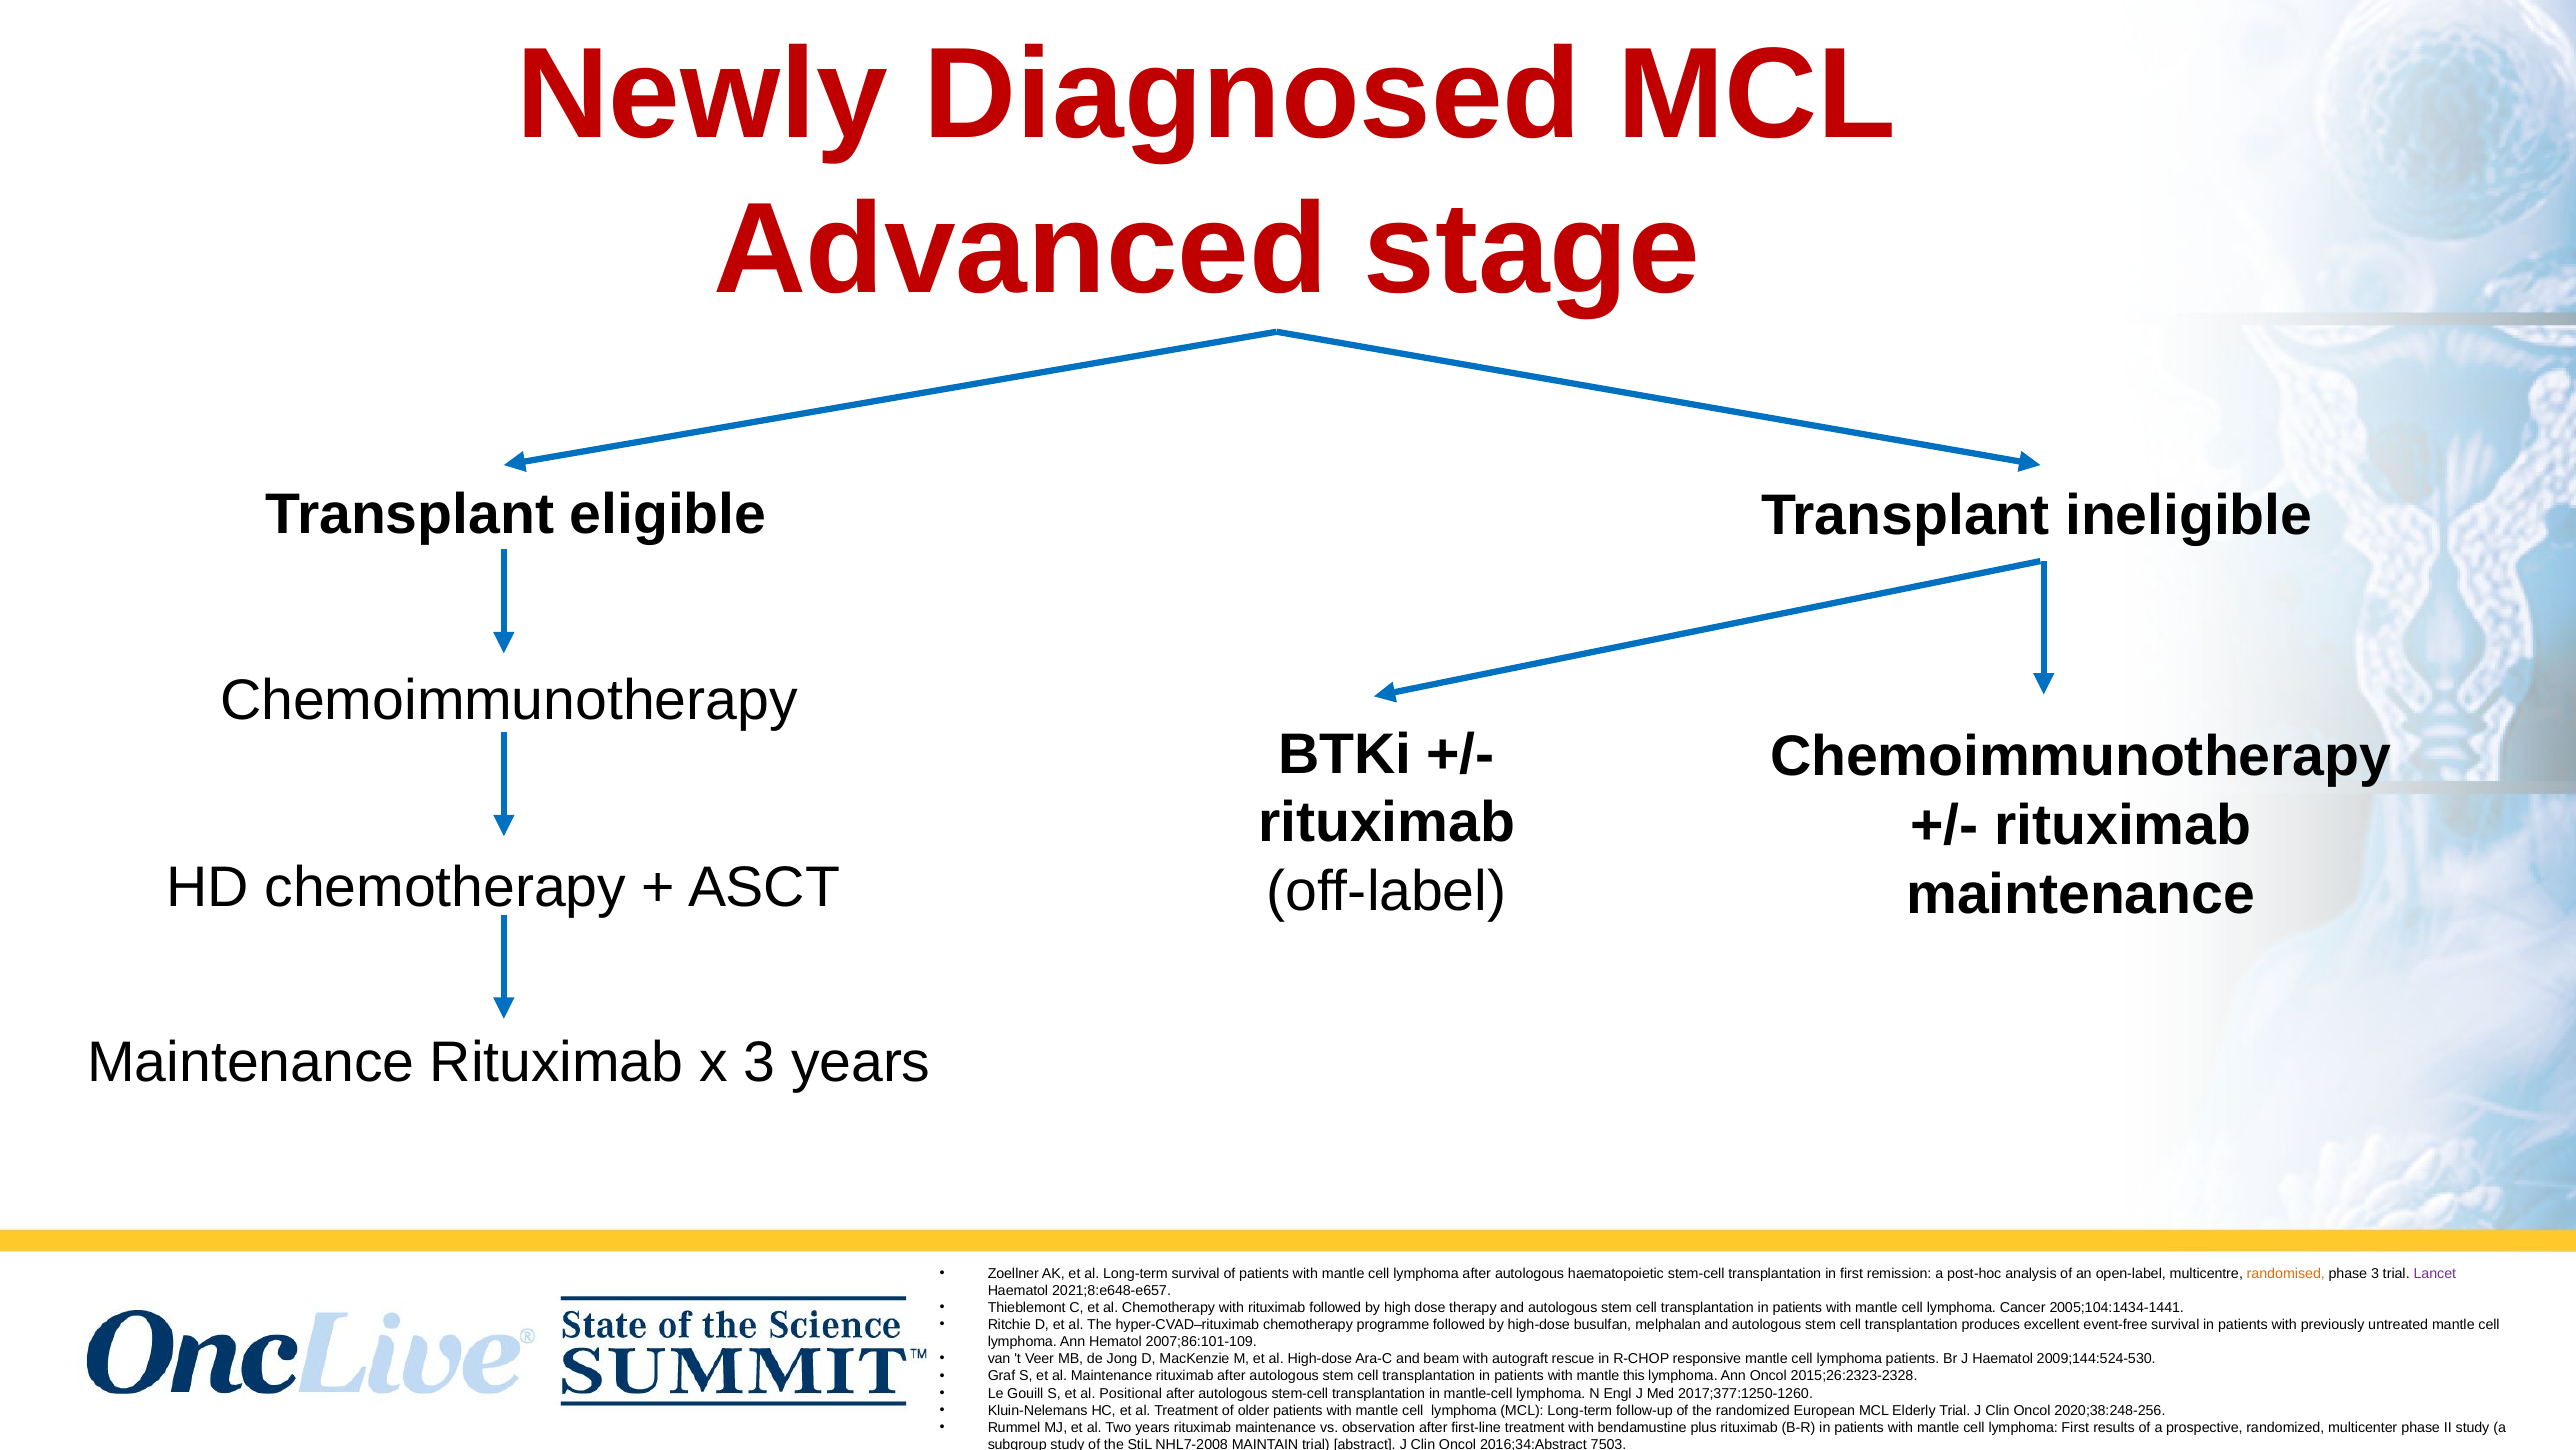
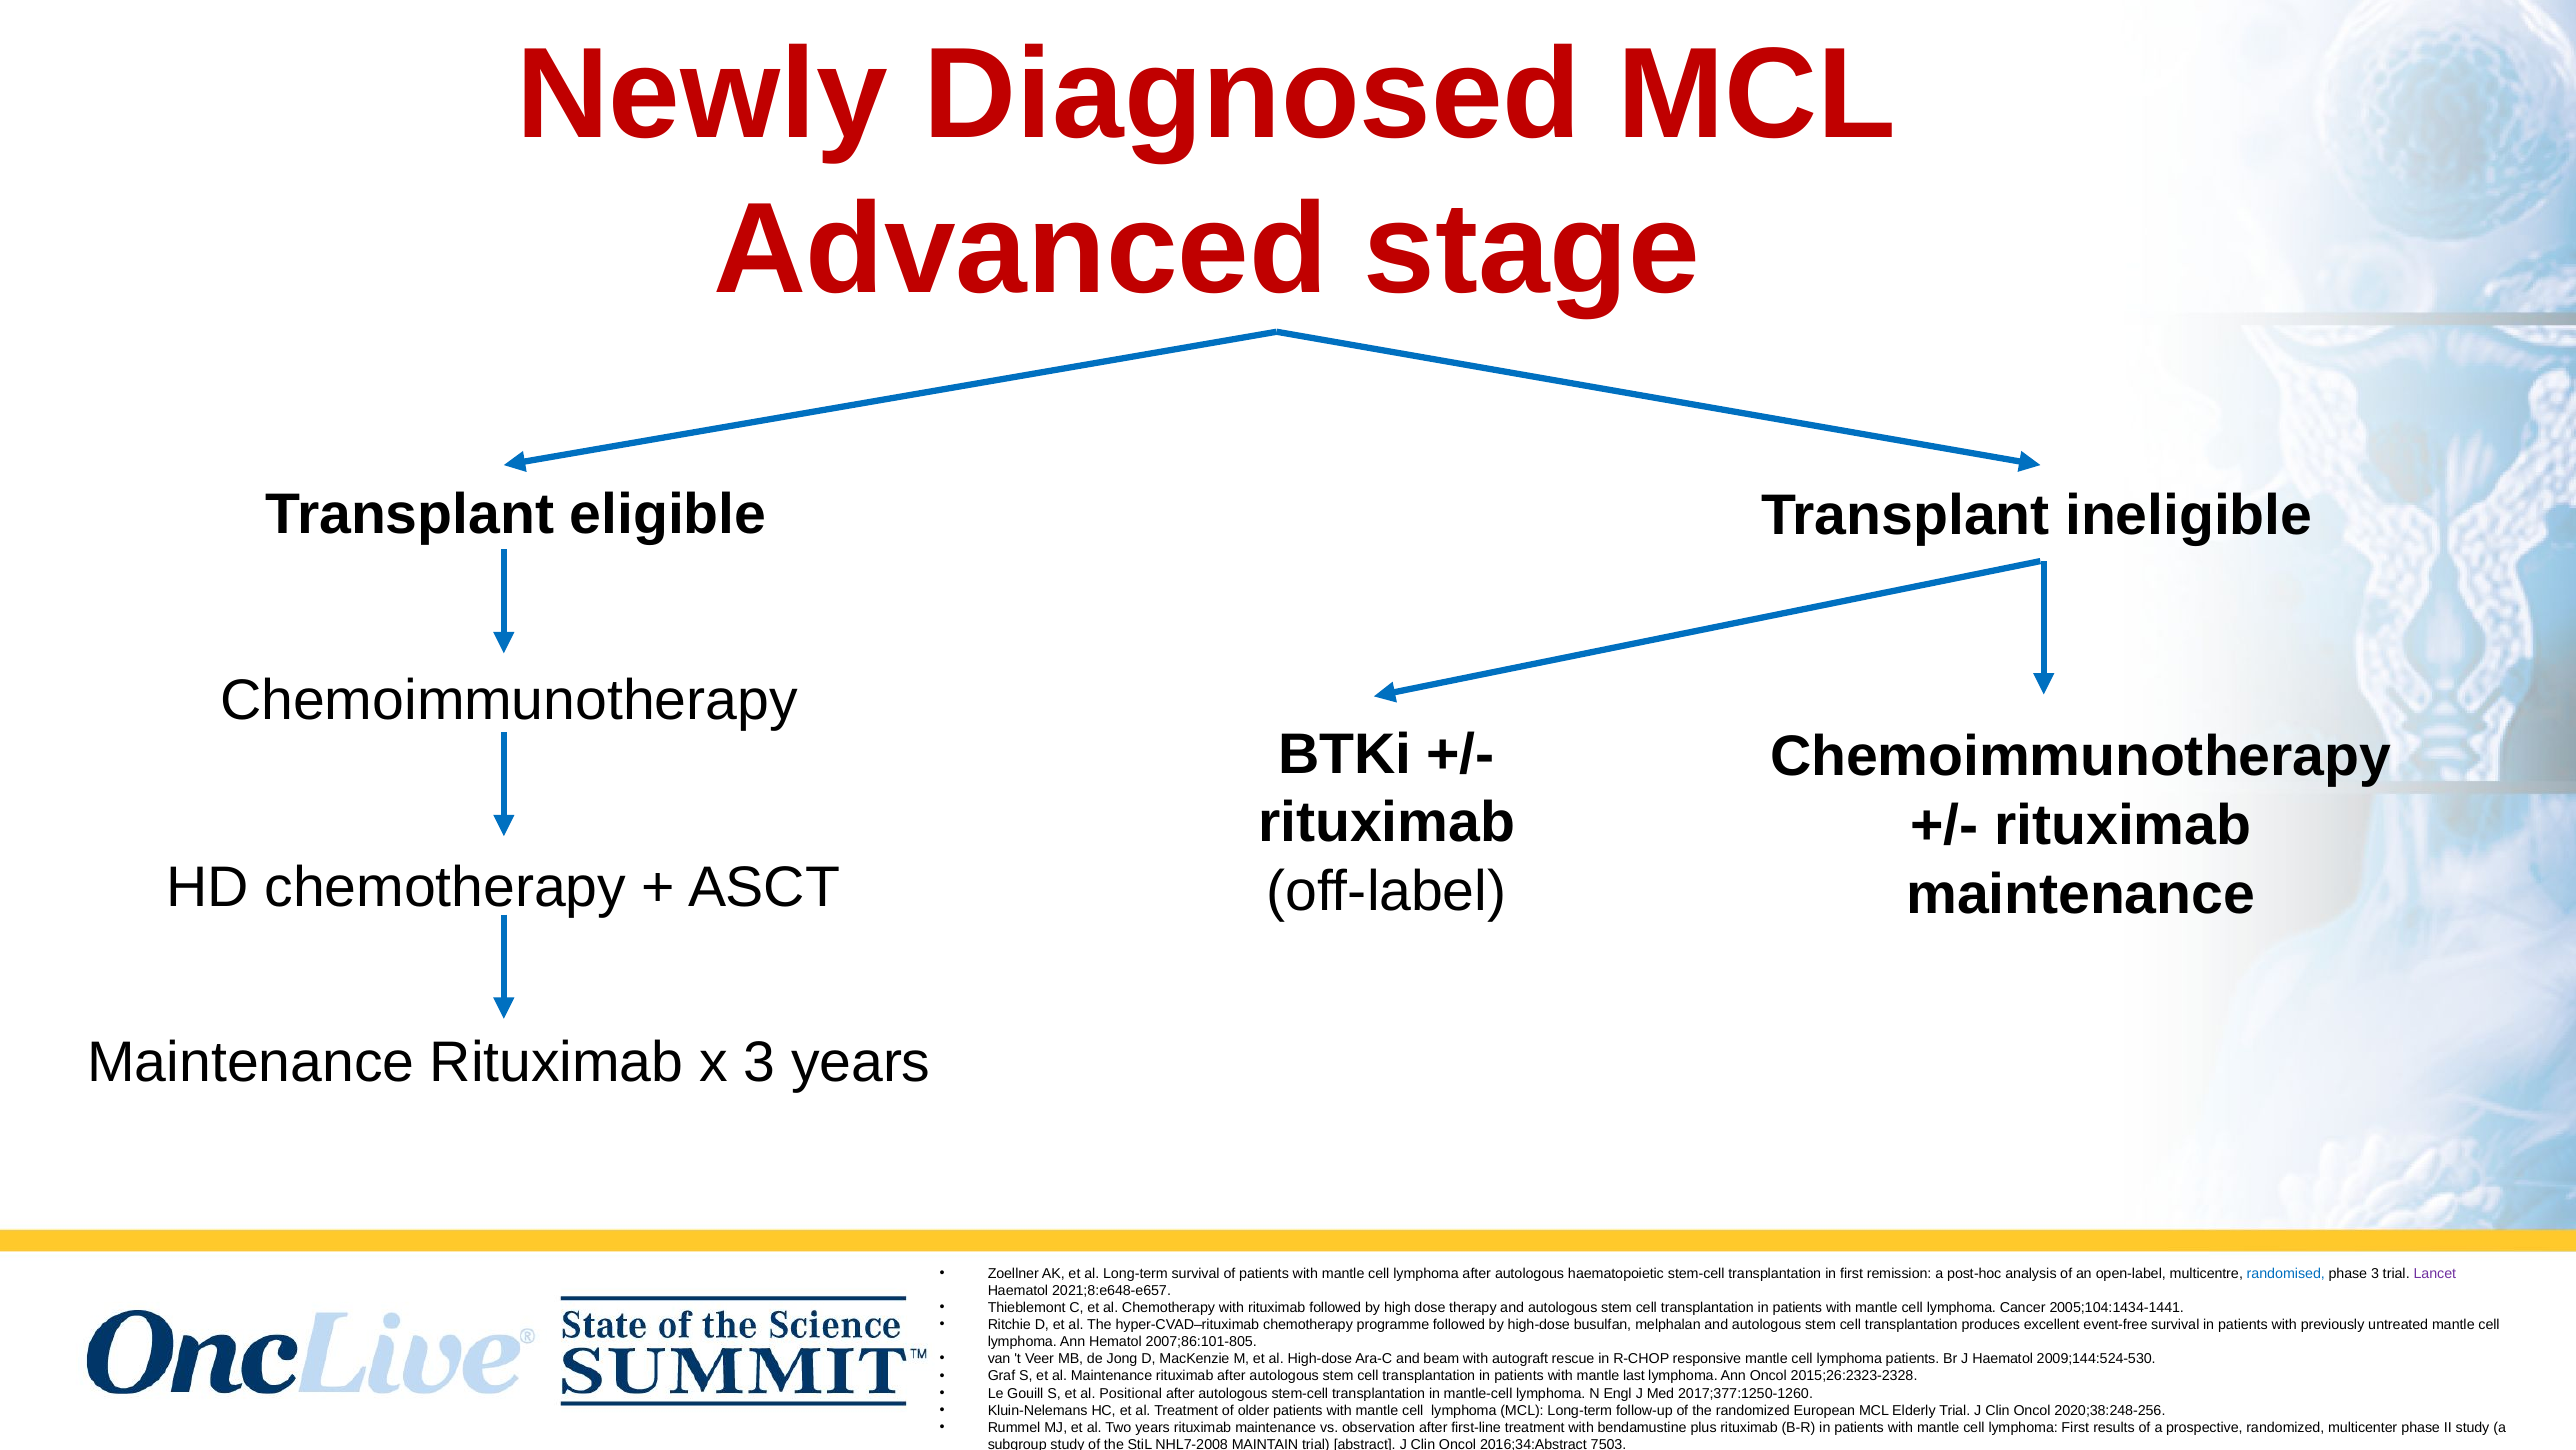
randomised colour: orange -> blue
2007;86:101-109: 2007;86:101-109 -> 2007;86:101-805
this: this -> last
